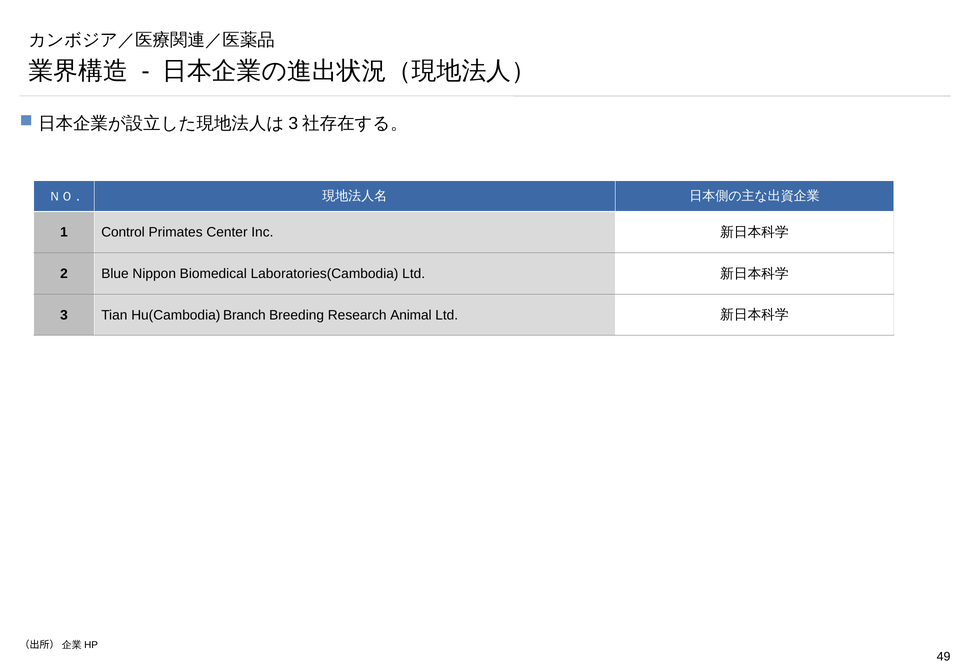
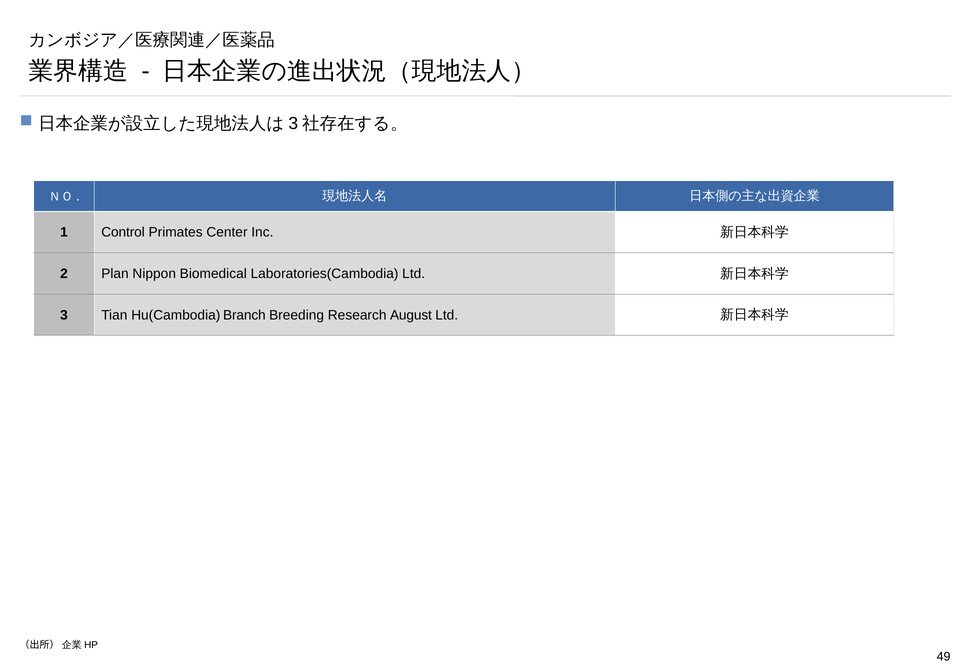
Blue: Blue -> Plan
Animal: Animal -> August
